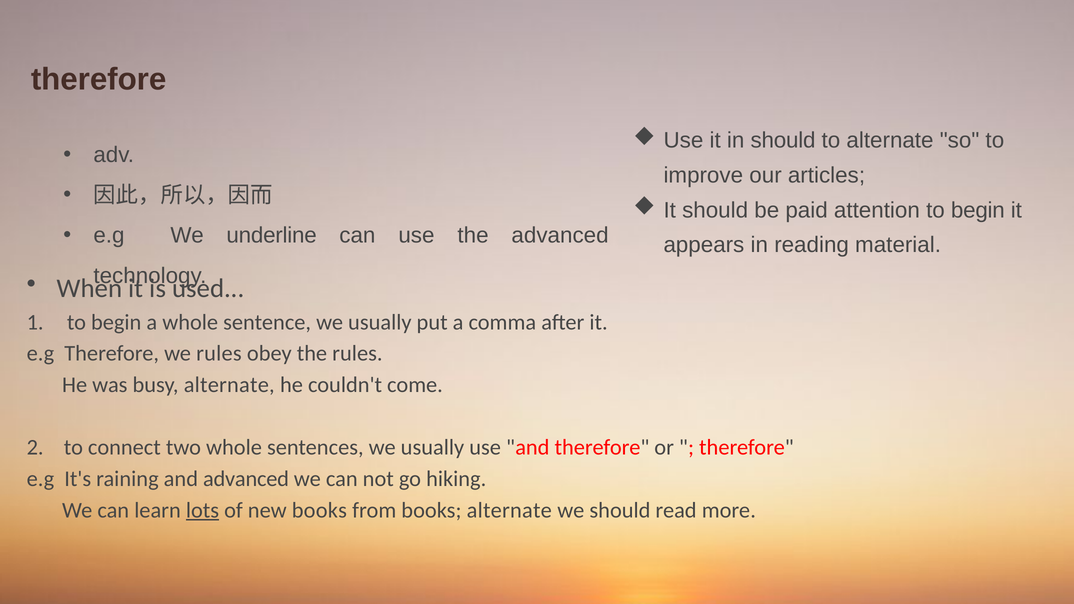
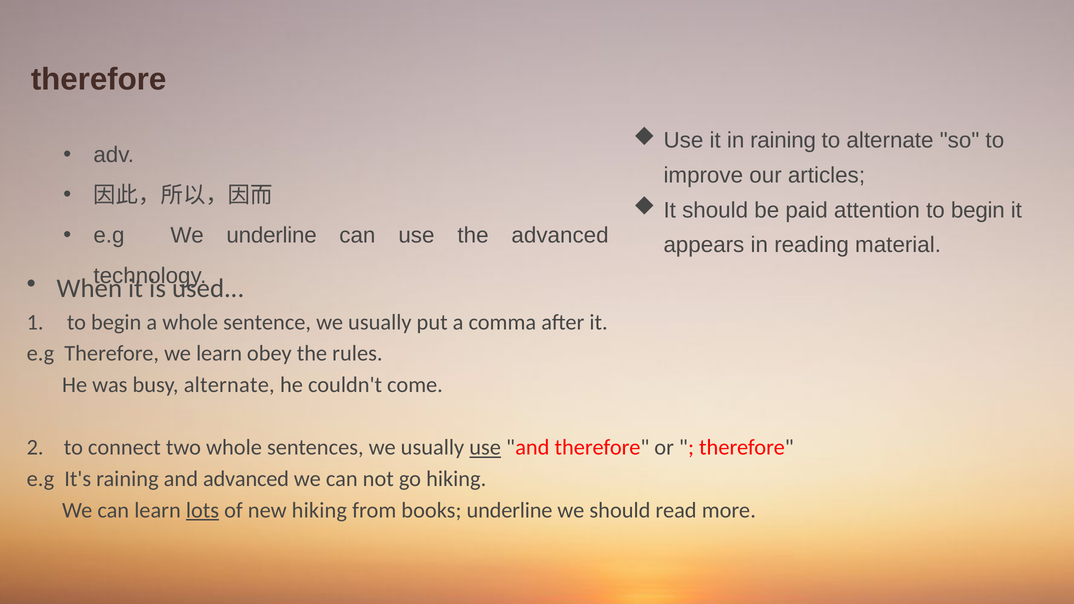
in should: should -> raining
we rules: rules -> learn
use at (485, 448) underline: none -> present
new books: books -> hiking
books alternate: alternate -> underline
